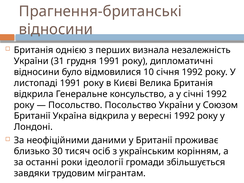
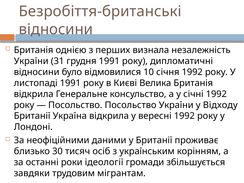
Прагнення-британські: Прагнення-британські -> Безробіття-британські
Союзом: Союзом -> Відходу
